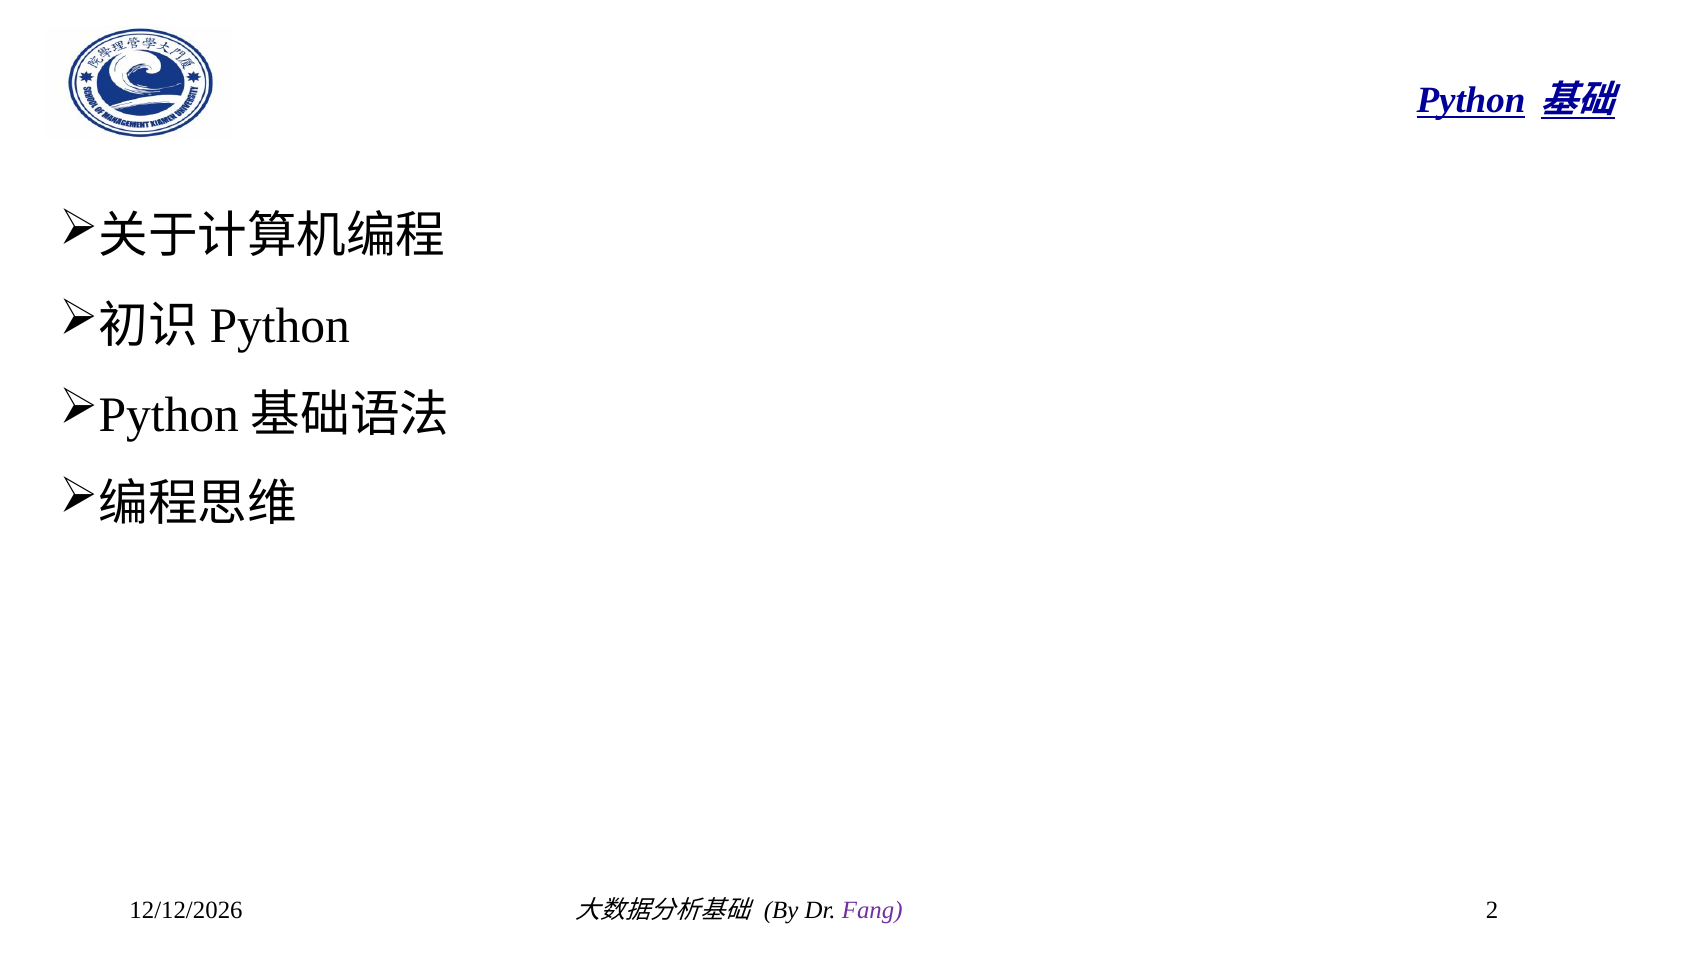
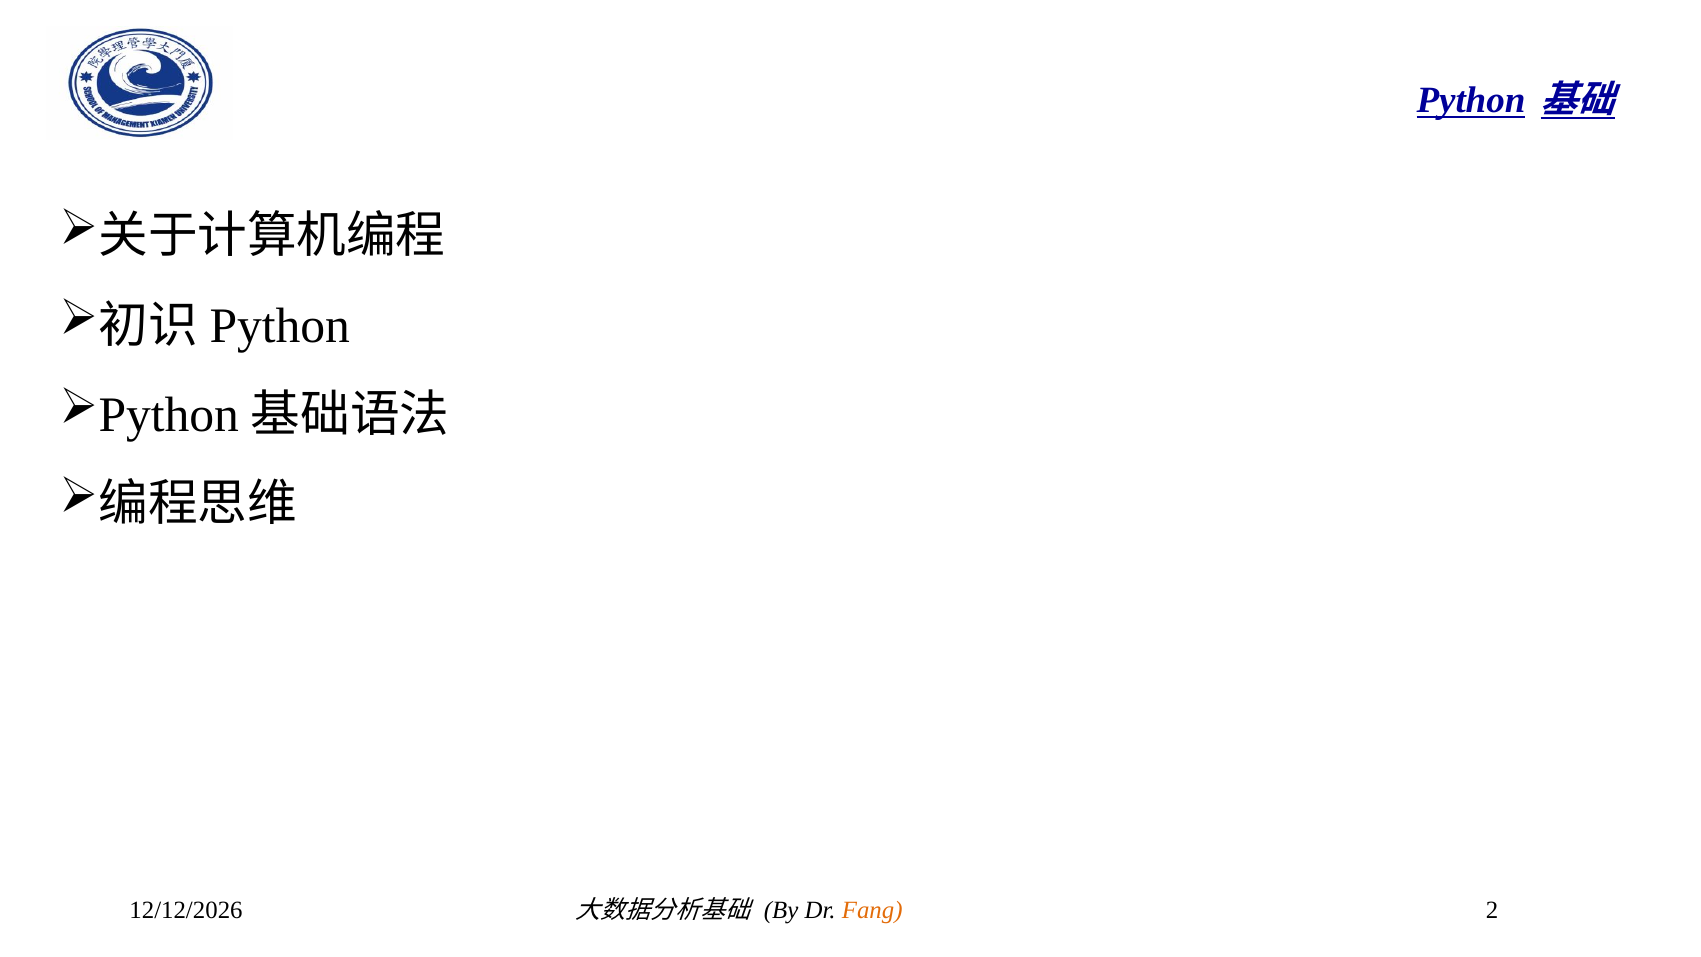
Fang colour: purple -> orange
